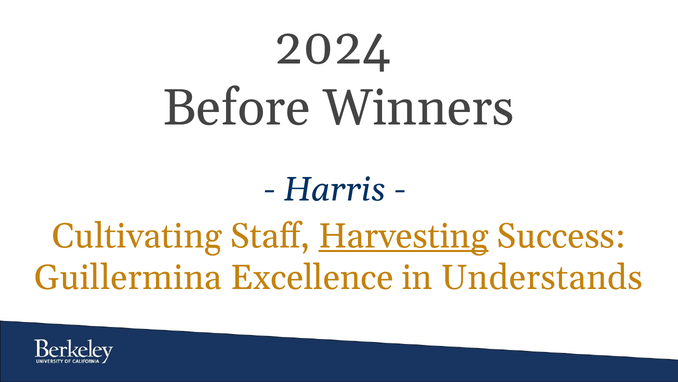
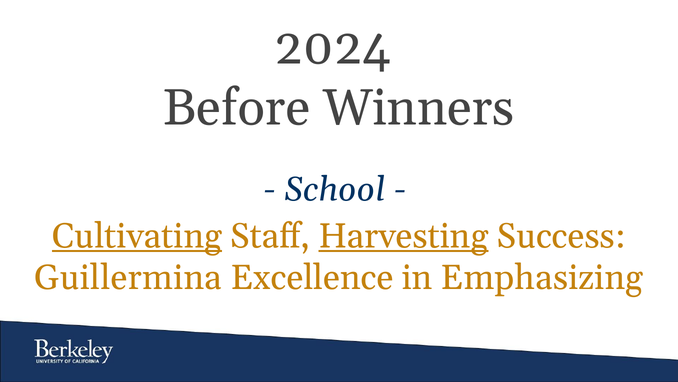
Harris: Harris -> School
Cultivating underline: none -> present
Understands: Understands -> Emphasizing
